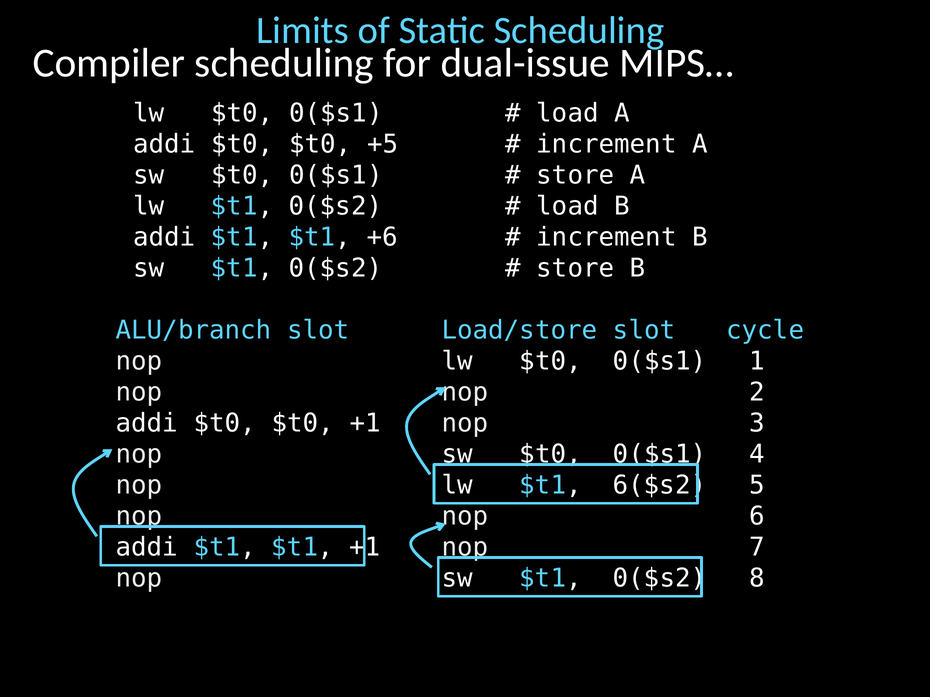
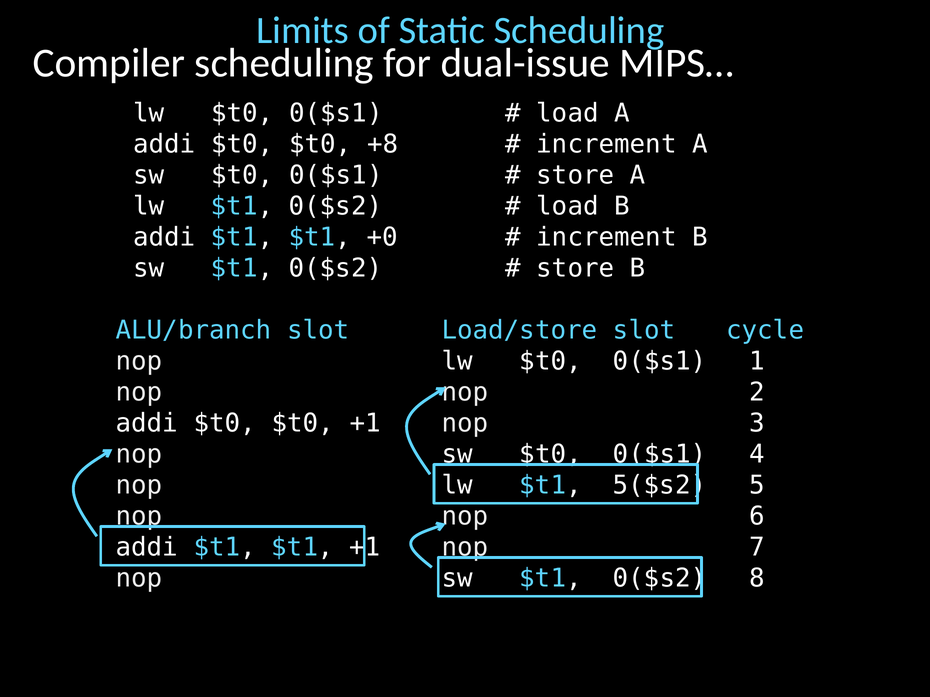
+5: +5 -> +8
+6: +6 -> +0
6($s2: 6($s2 -> 5($s2
